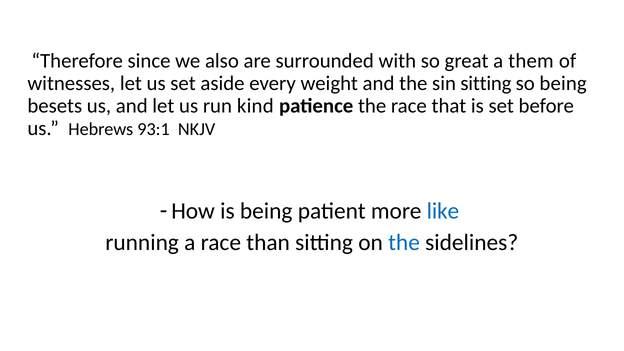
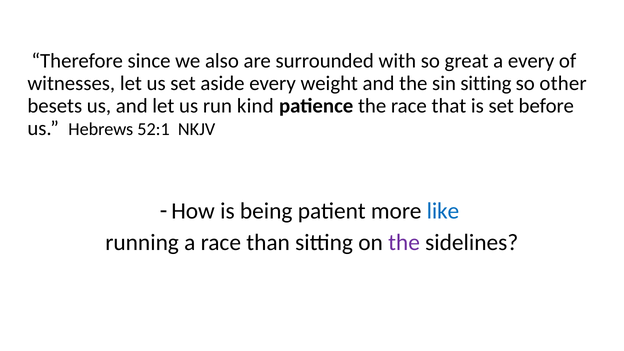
a them: them -> every
so being: being -> other
93:1: 93:1 -> 52:1
the at (404, 243) colour: blue -> purple
